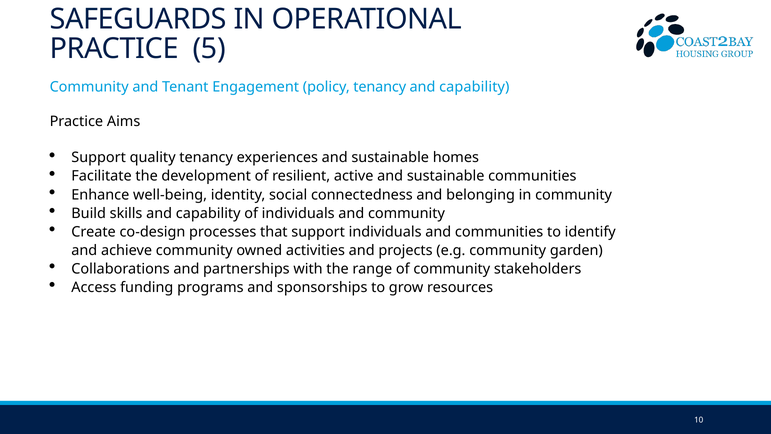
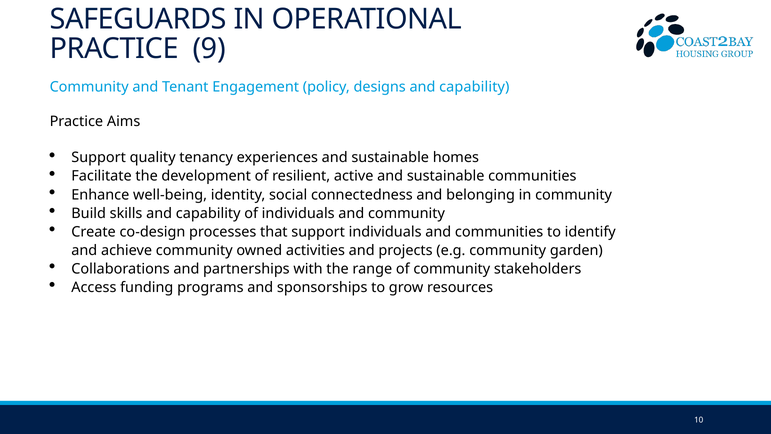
5: 5 -> 9
policy tenancy: tenancy -> designs
